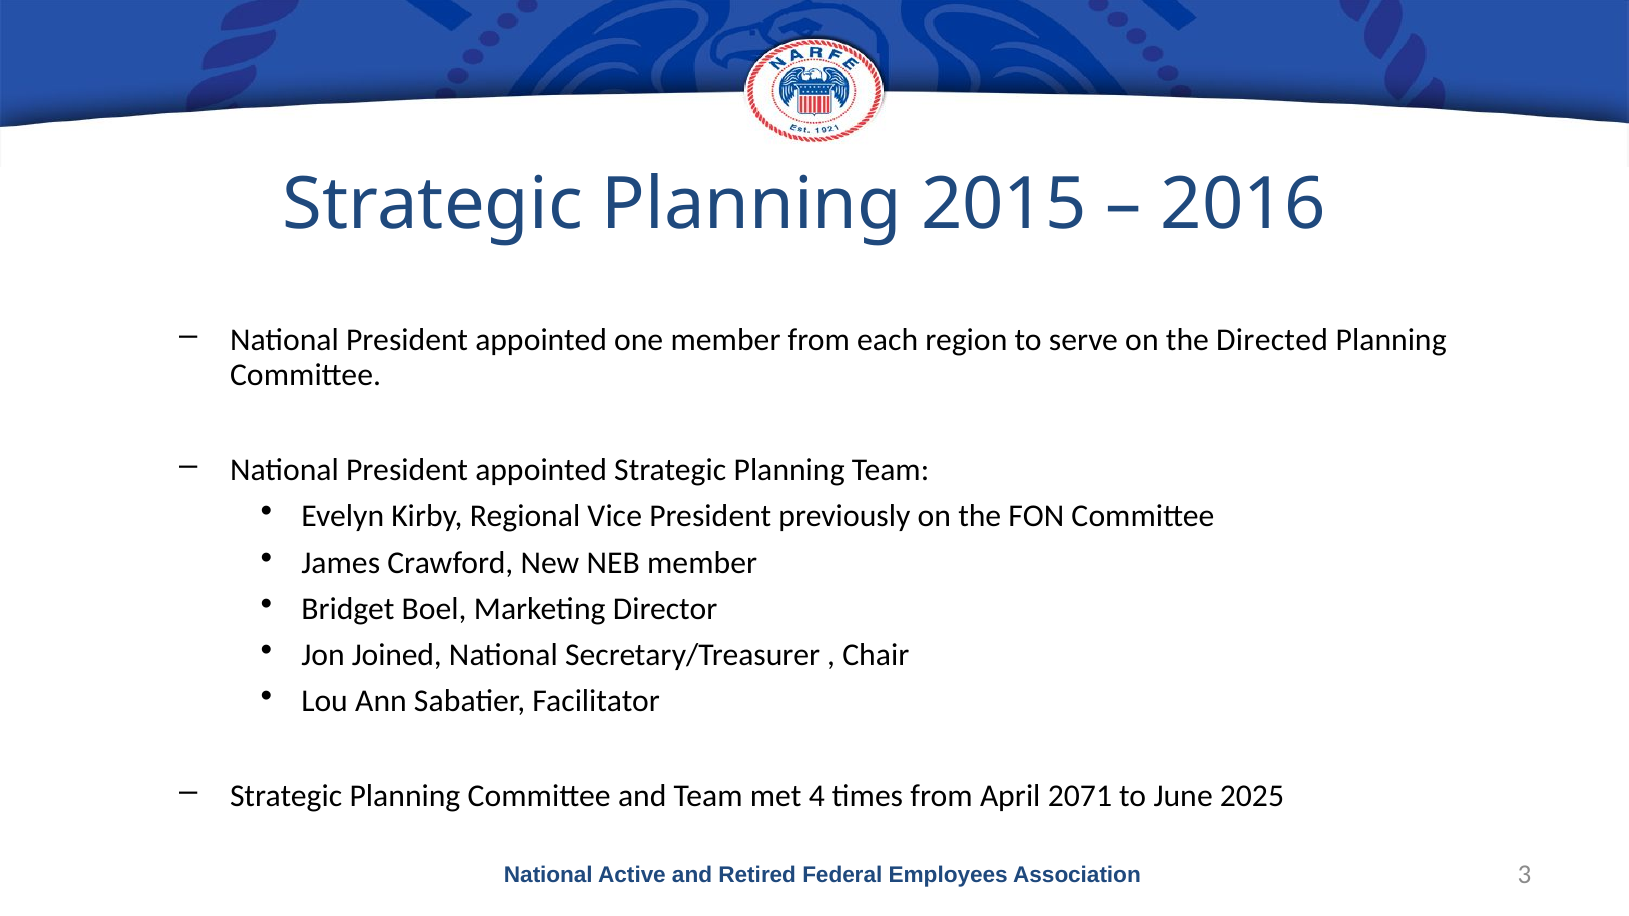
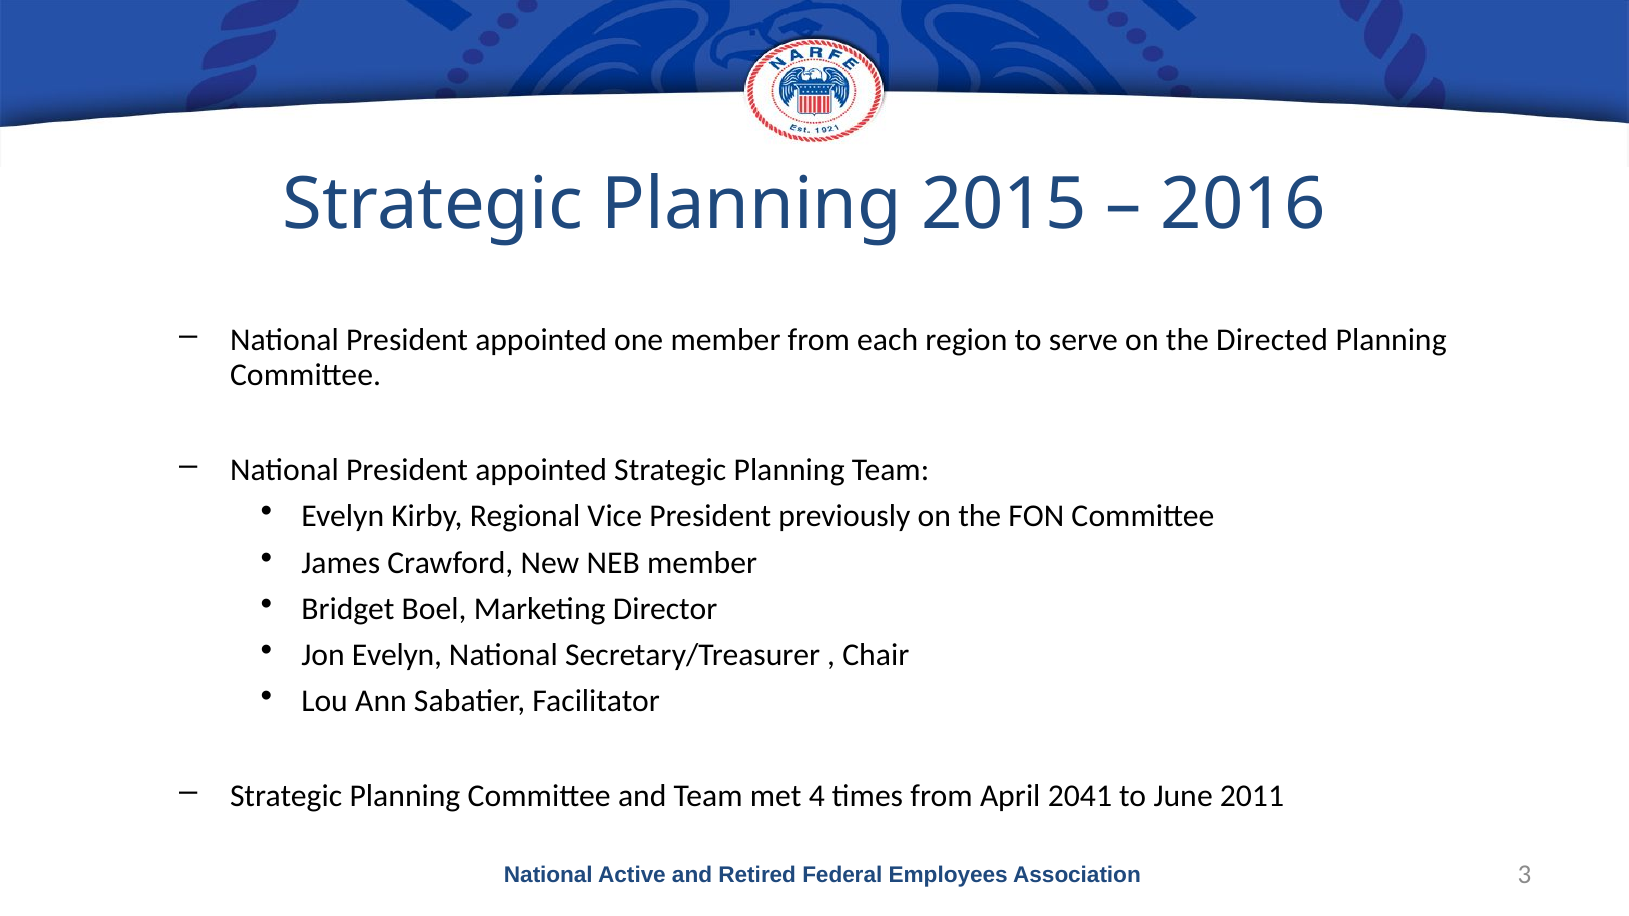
Jon Joined: Joined -> Evelyn
2071: 2071 -> 2041
2025: 2025 -> 2011
